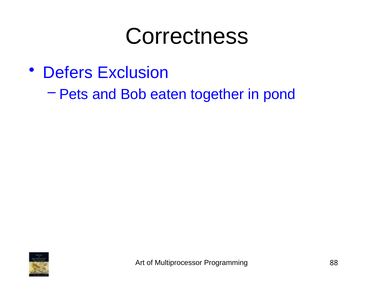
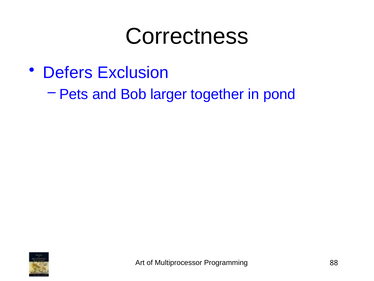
eaten: eaten -> larger
